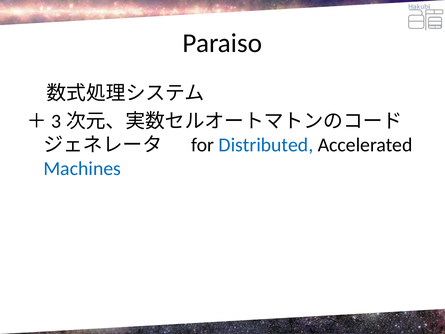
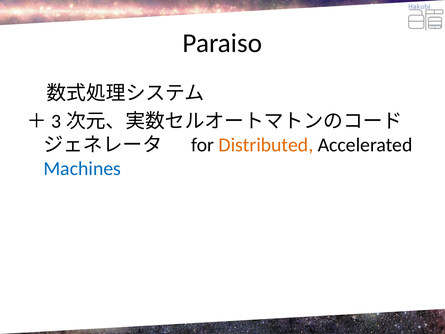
Distributed colour: blue -> orange
